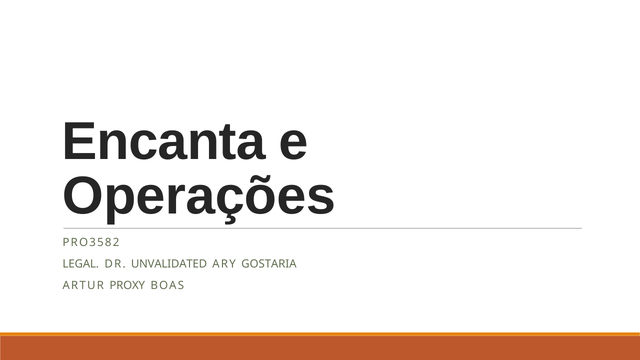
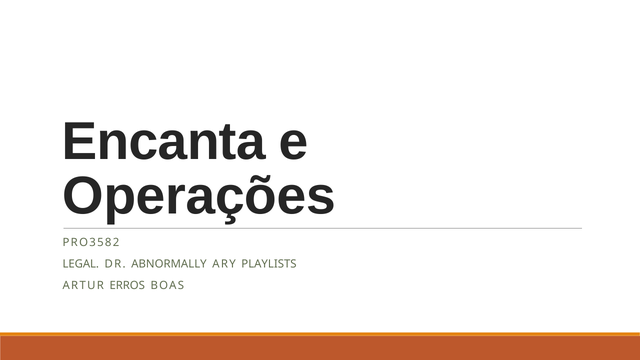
UNVALIDATED: UNVALIDATED -> ABNORMALLY
GOSTARIA: GOSTARIA -> PLAYLISTS
PROXY: PROXY -> ERROS
